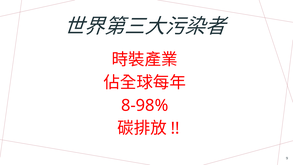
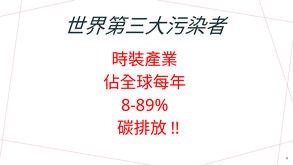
8-98%: 8-98% -> 8-89%
